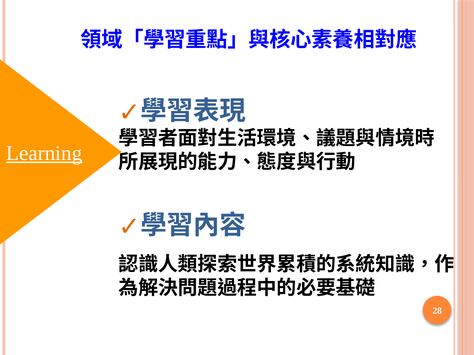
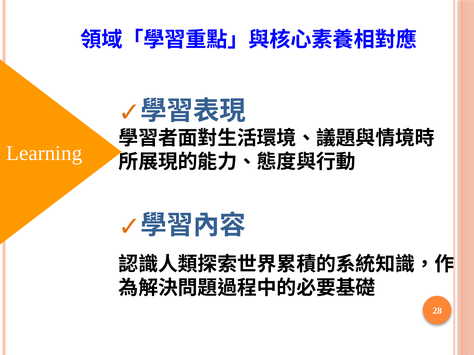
Learning underline: present -> none
